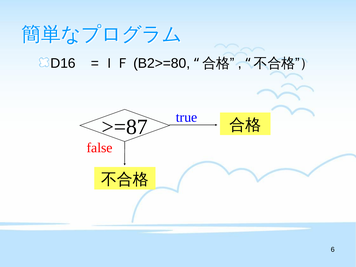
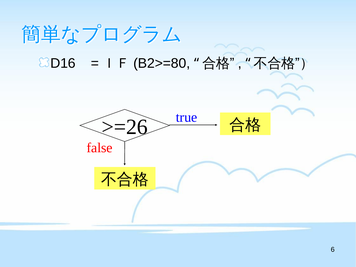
>=87: >=87 -> >=26
